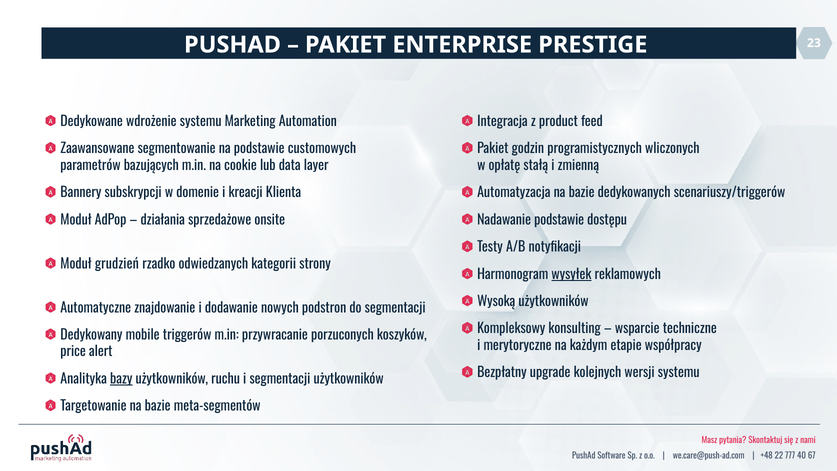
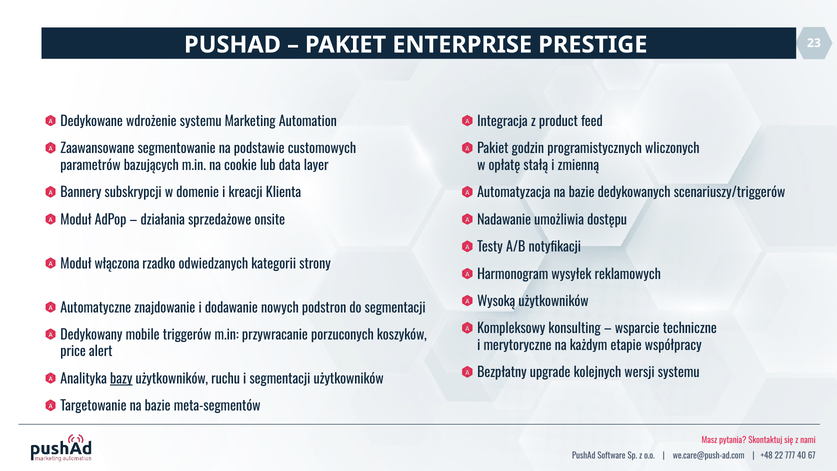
Nadawanie podstawie: podstawie -> umożliwia
grudzień: grudzień -> włączona
wysyłek underline: present -> none
